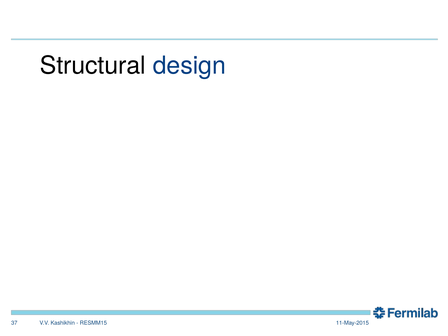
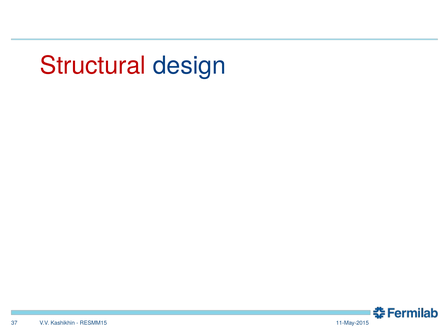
Structural colour: black -> red
